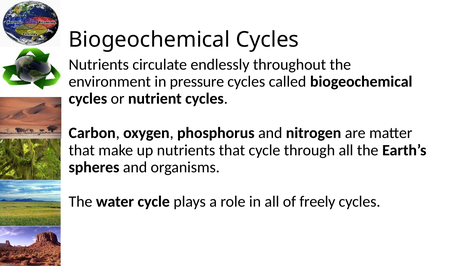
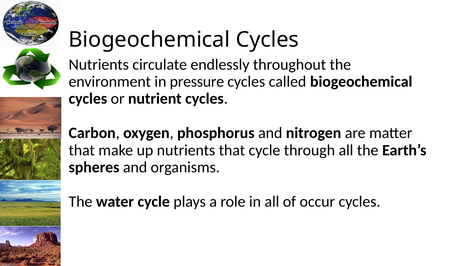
freely: freely -> occur
